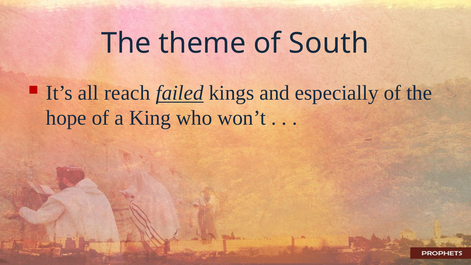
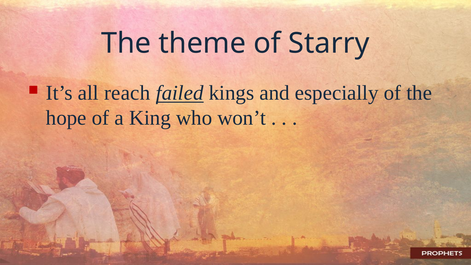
South: South -> Starry
